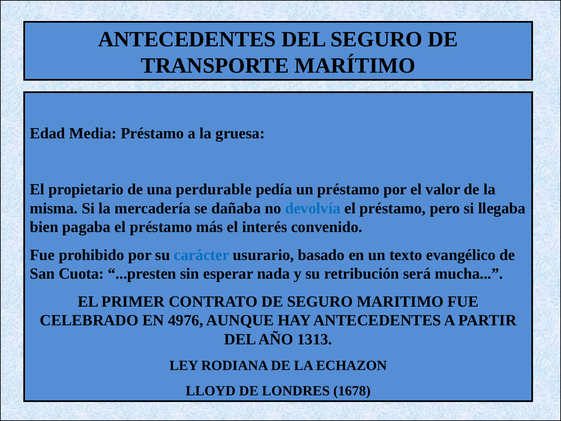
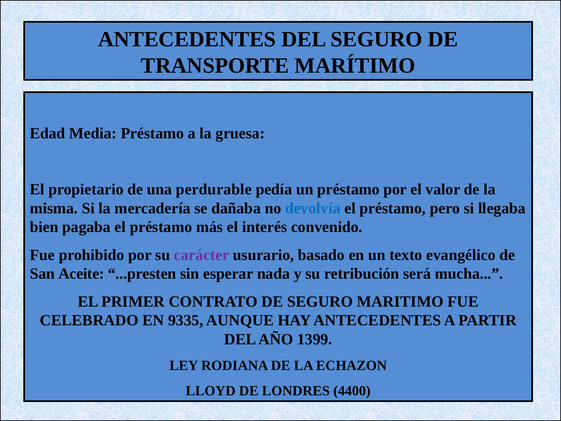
carácter colour: blue -> purple
Cuota: Cuota -> Aceite
4976: 4976 -> 9335
1313: 1313 -> 1399
1678: 1678 -> 4400
